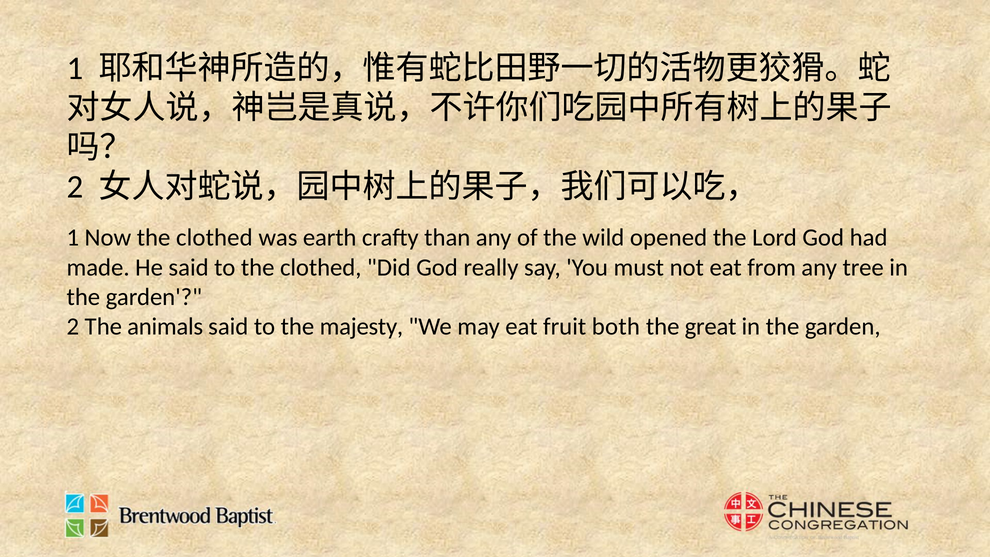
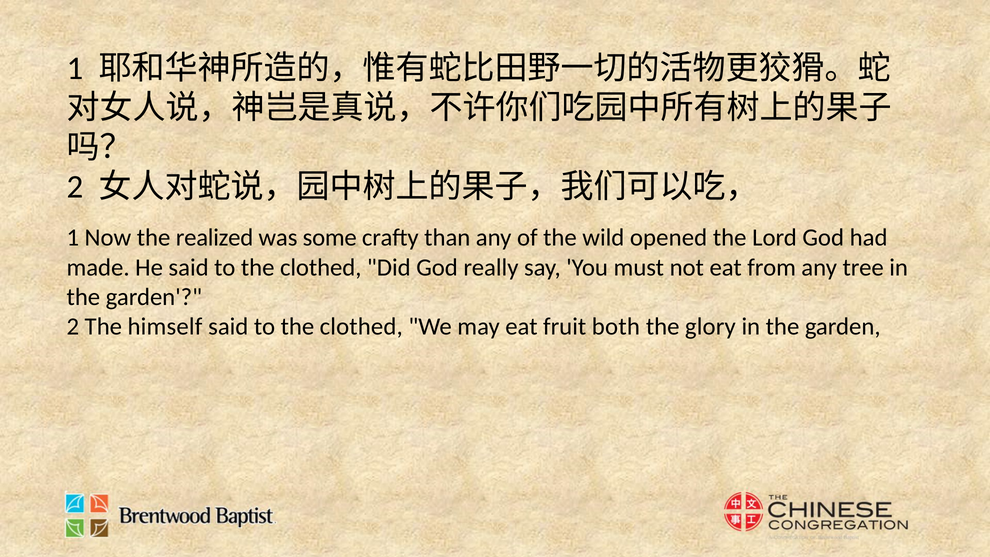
Now the clothed: clothed -> realized
earth: earth -> some
animals: animals -> himself
majesty at (361, 327): majesty -> clothed
great: great -> glory
